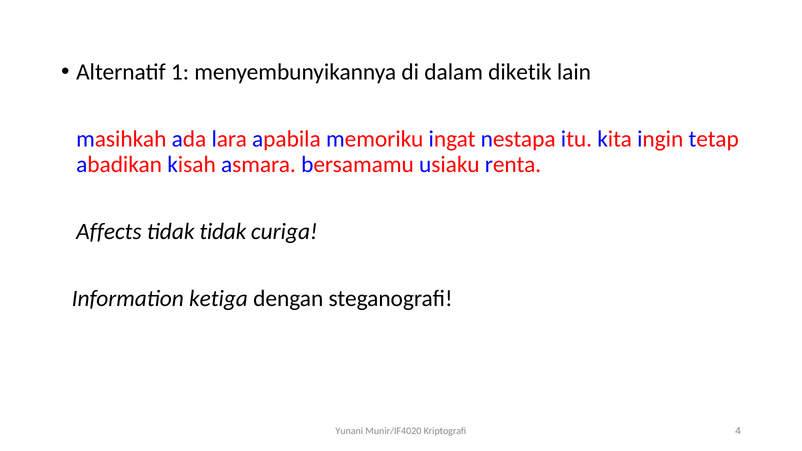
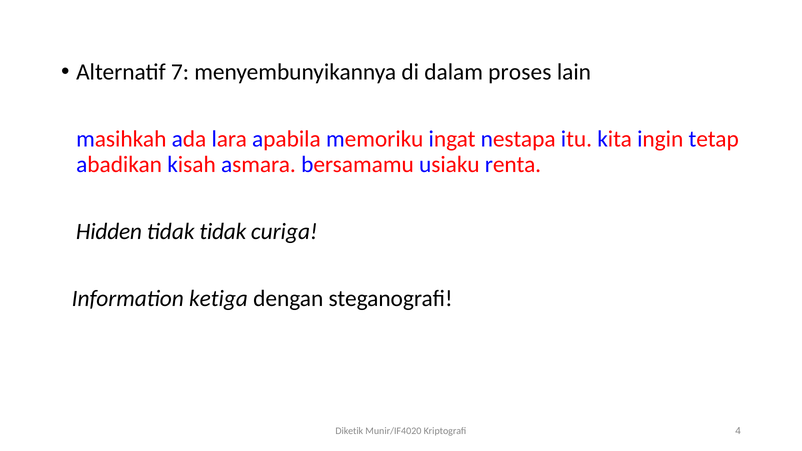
1: 1 -> 7
diketik: diketik -> proses
Affects: Affects -> Hidden
Yunani: Yunani -> Diketik
